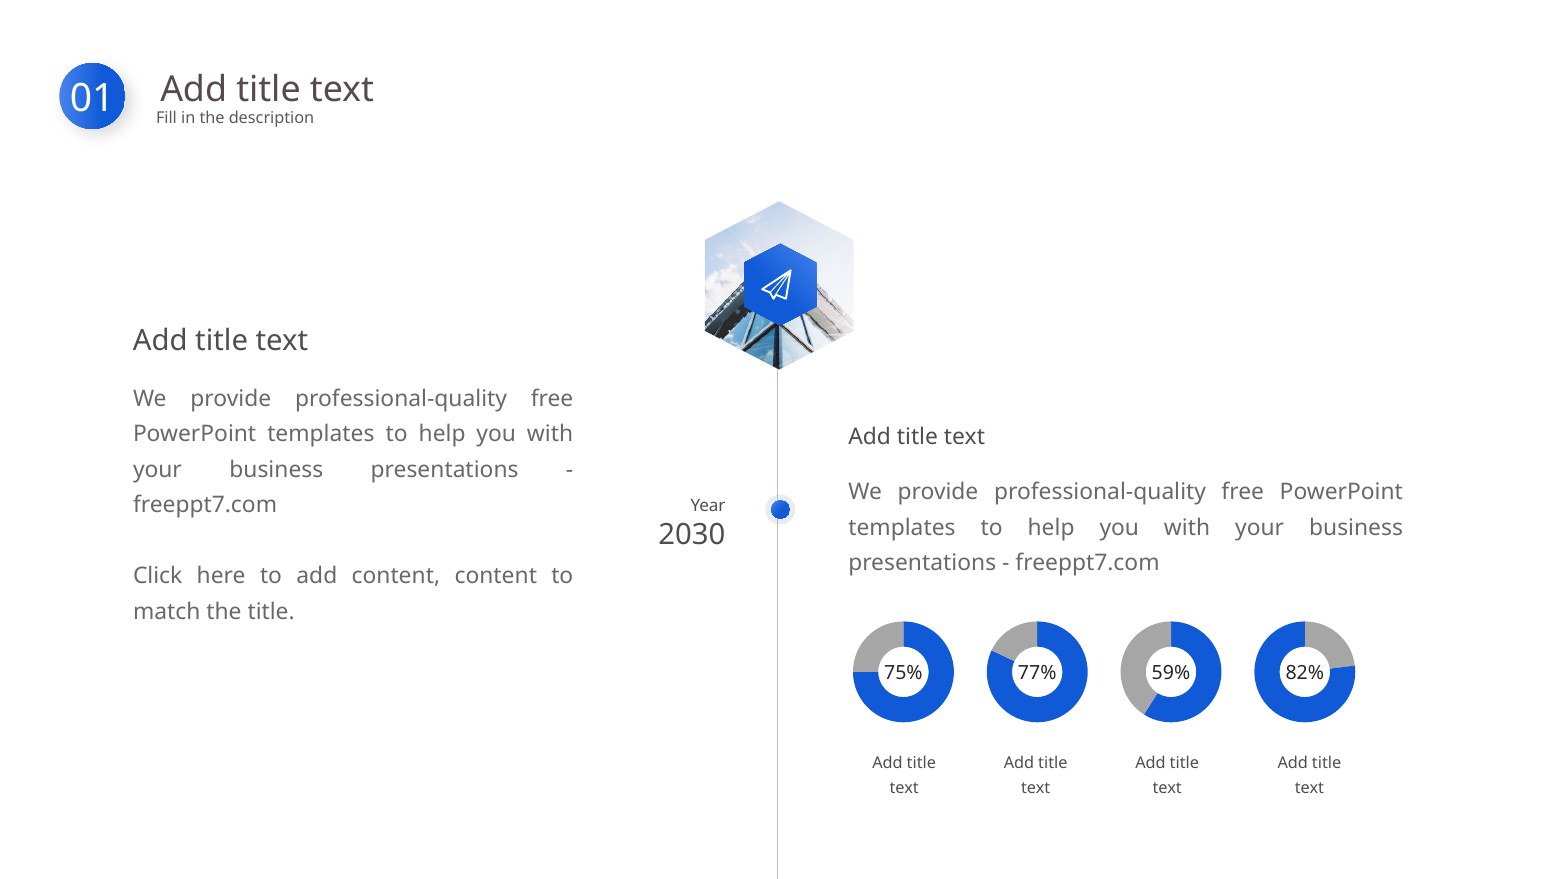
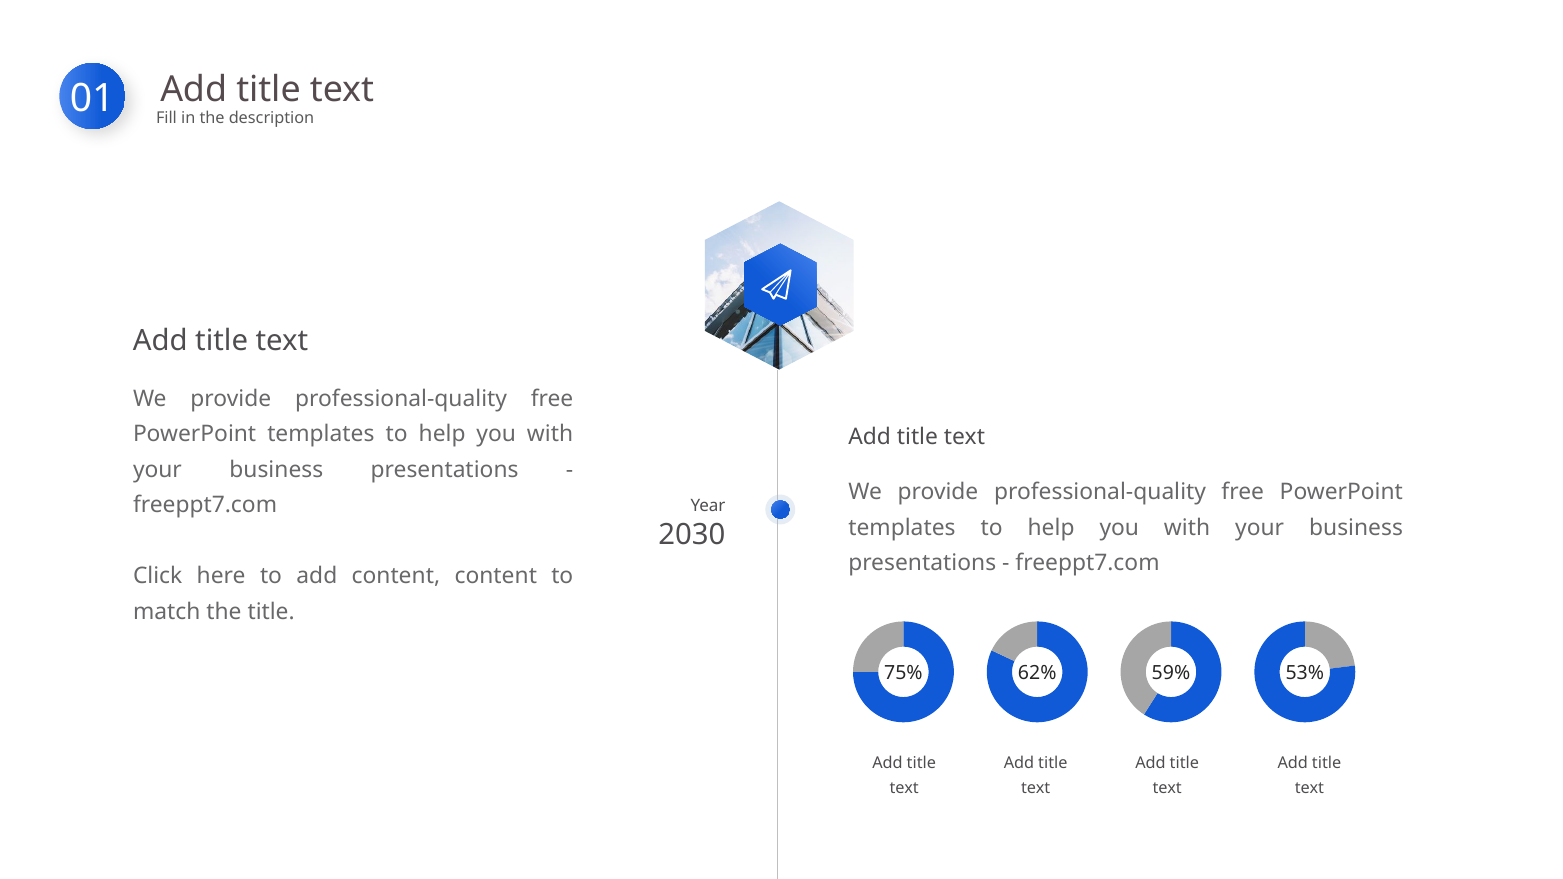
77%: 77% -> 62%
82%: 82% -> 53%
